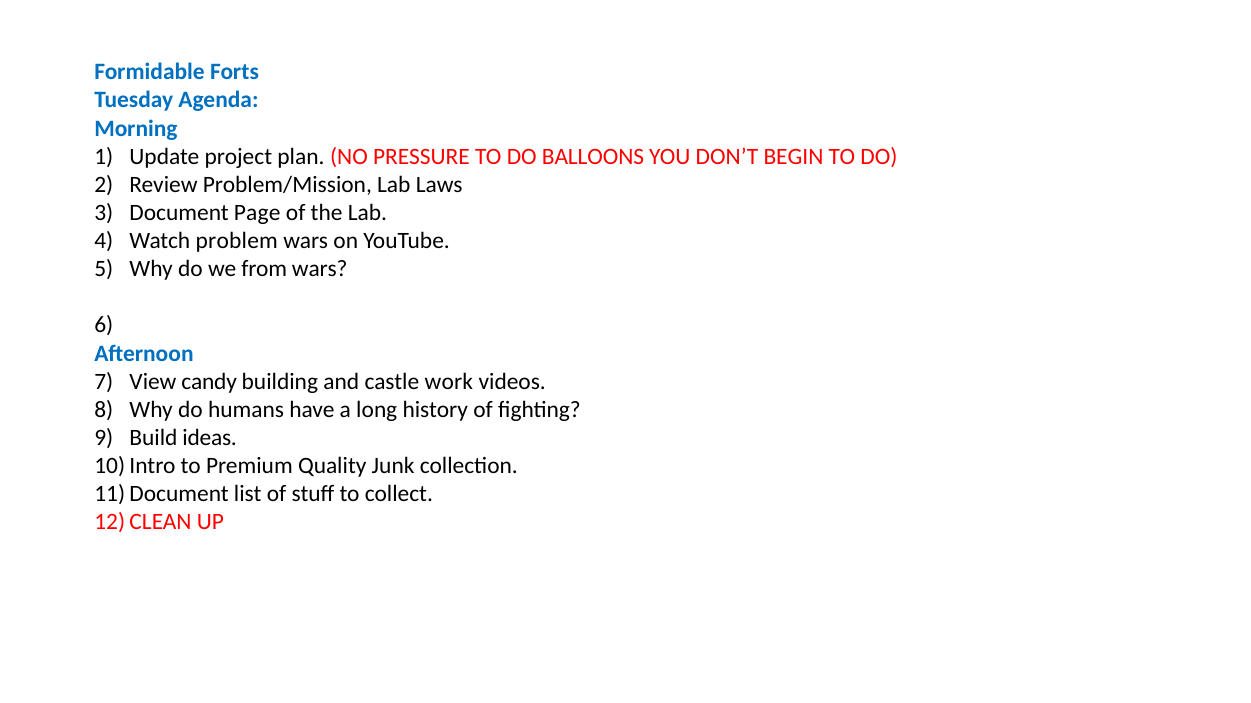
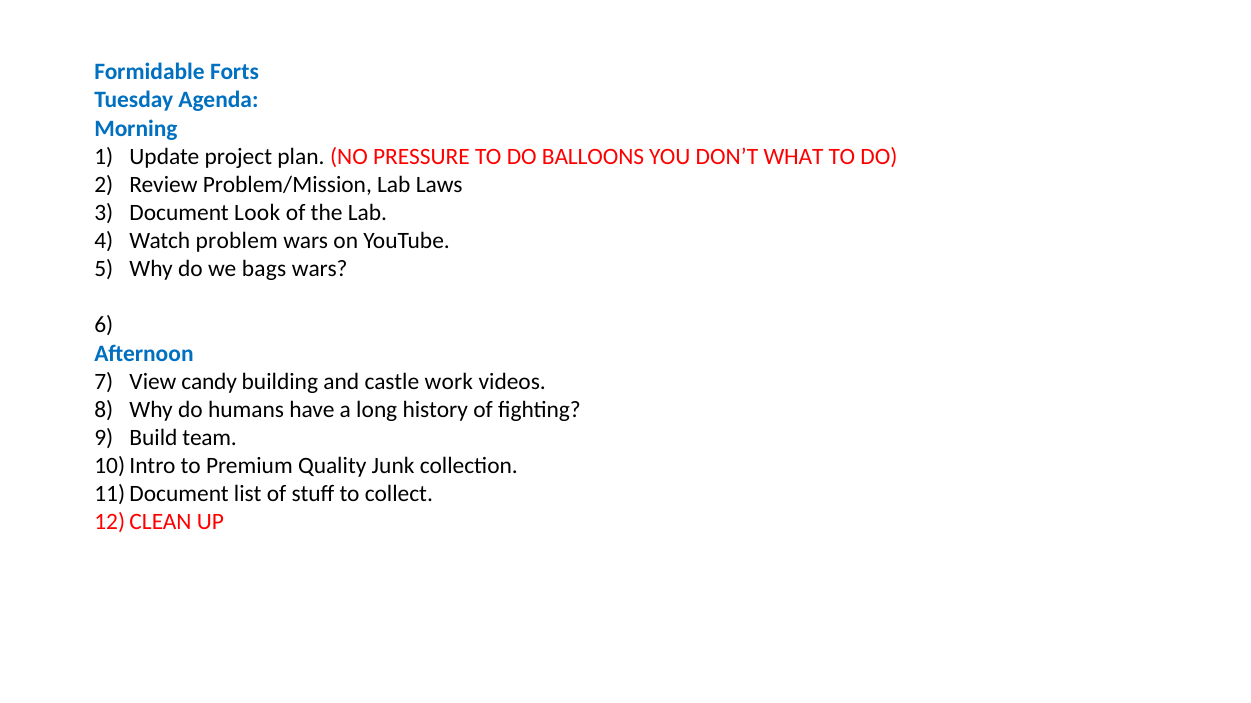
BEGIN: BEGIN -> WHAT
Page: Page -> Look
from: from -> bags
ideas: ideas -> team
